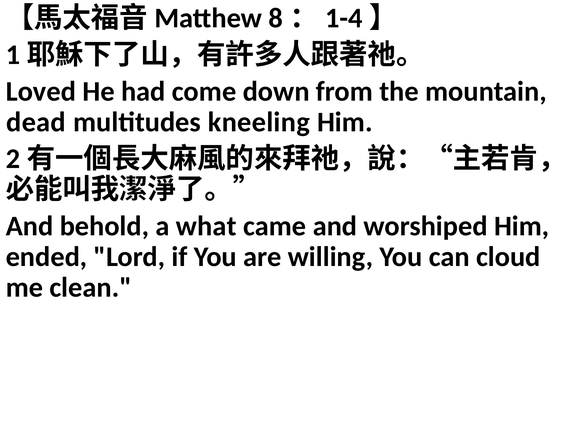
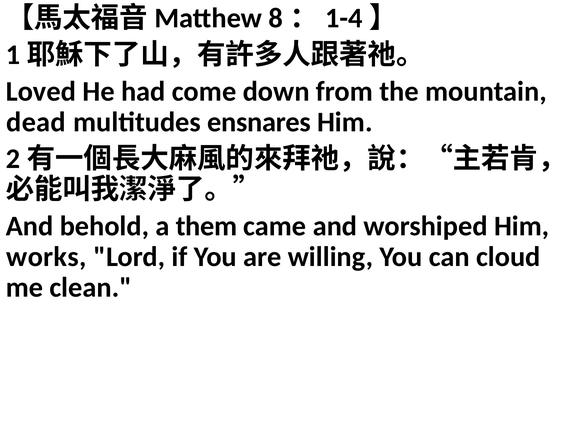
kneeling: kneeling -> ensnares
what: what -> them
ended: ended -> works
